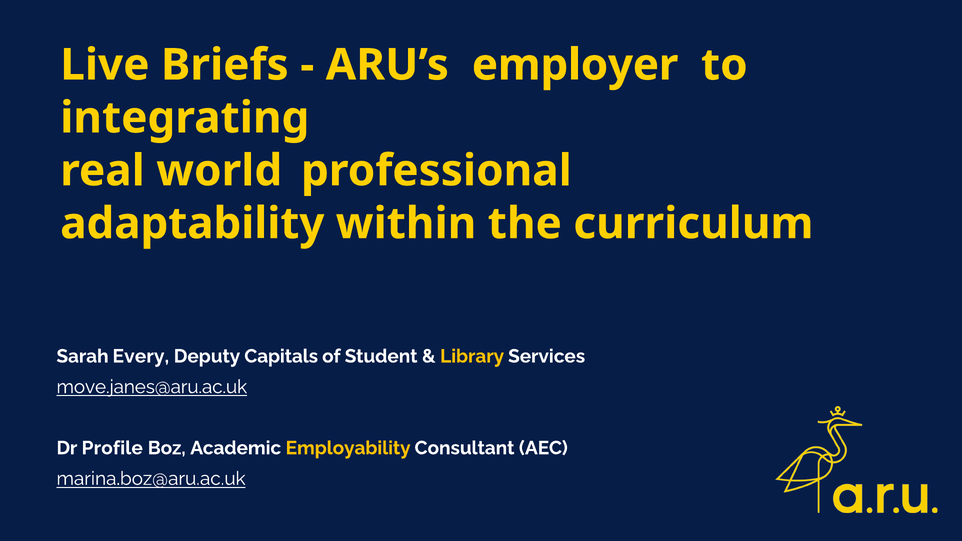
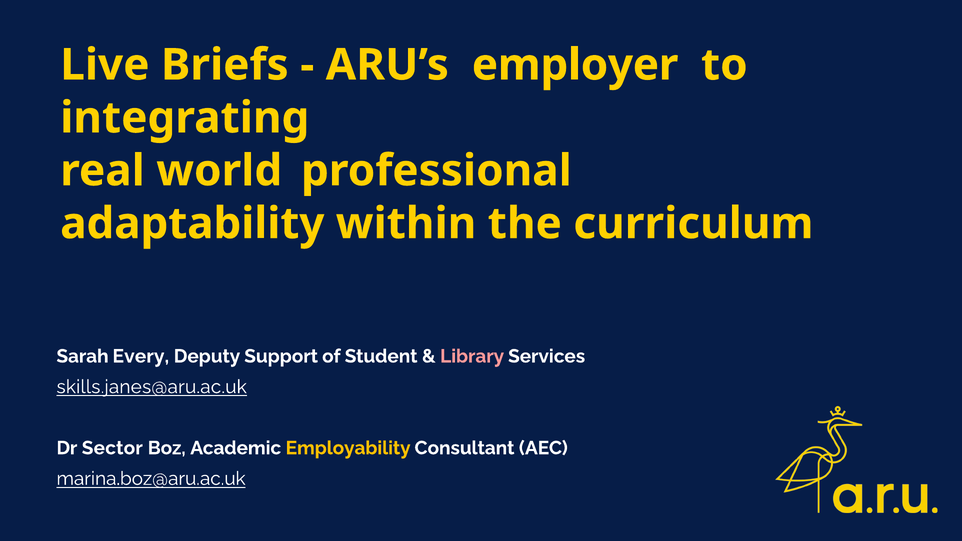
Capitals: Capitals -> Support
Library colour: yellow -> pink
move.janes@aru.ac.uk: move.janes@aru.ac.uk -> skills.janes@aru.ac.uk
Profile: Profile -> Sector
